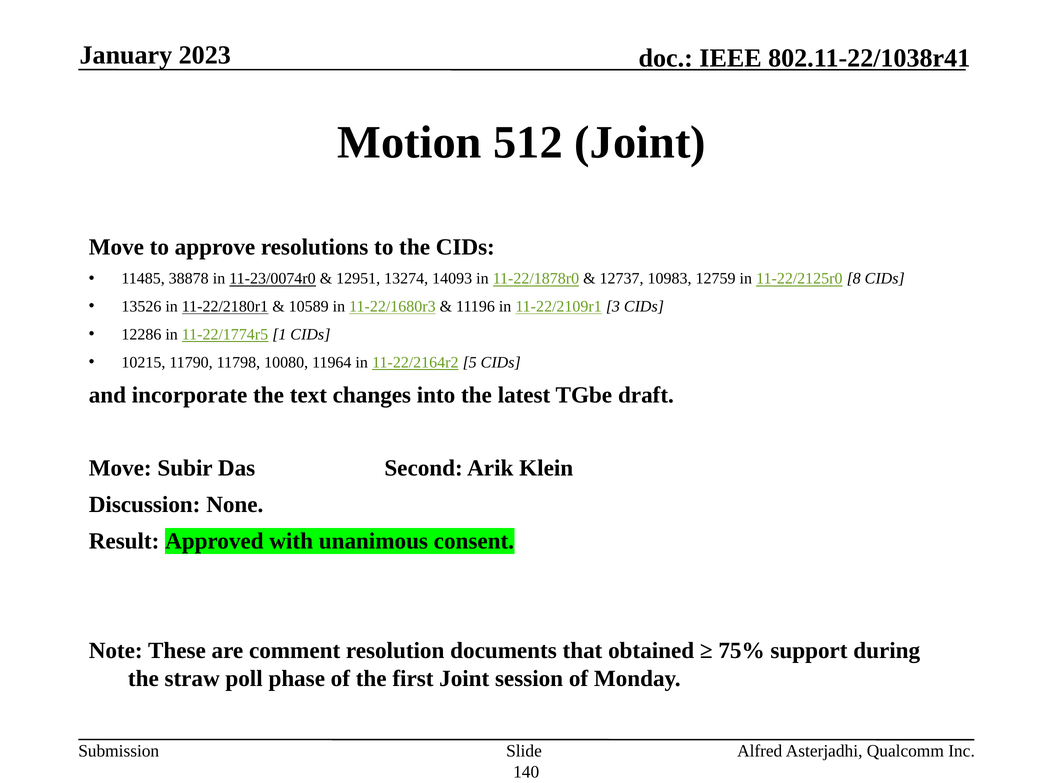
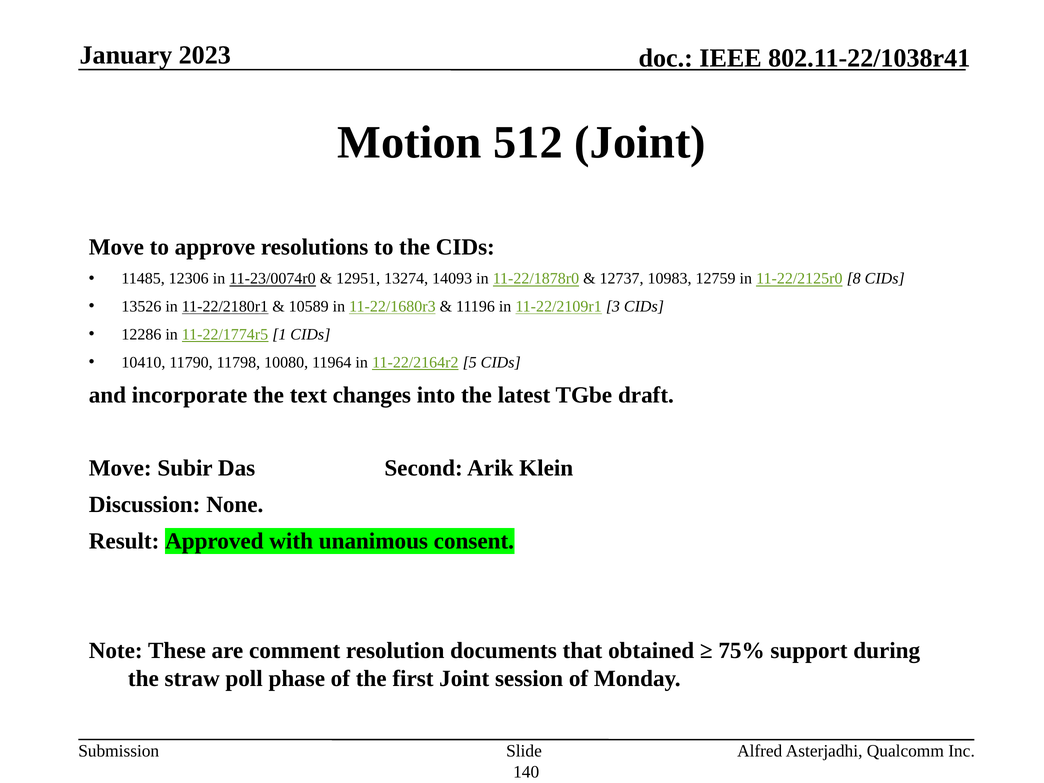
38878: 38878 -> 12306
10215: 10215 -> 10410
